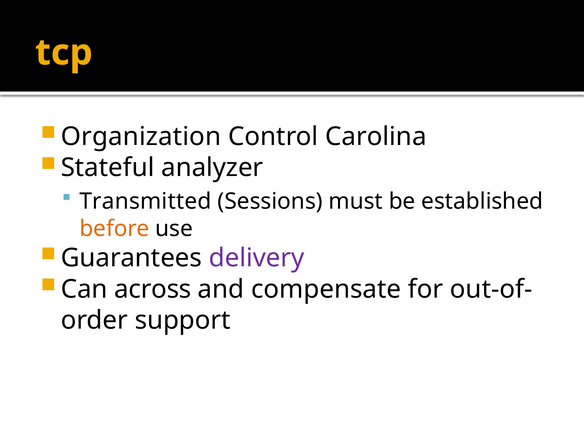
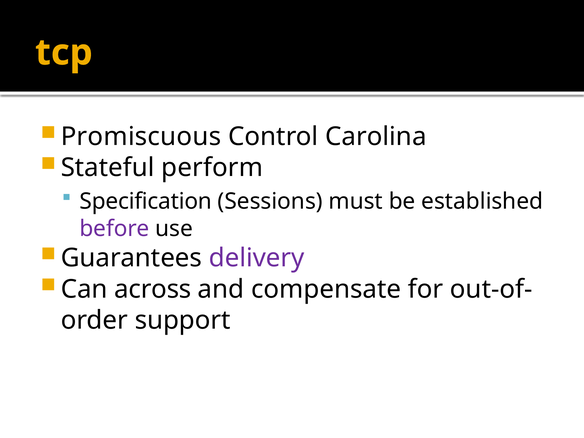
Organization: Organization -> Promiscuous
analyzer: analyzer -> perform
Transmitted: Transmitted -> Specification
before colour: orange -> purple
